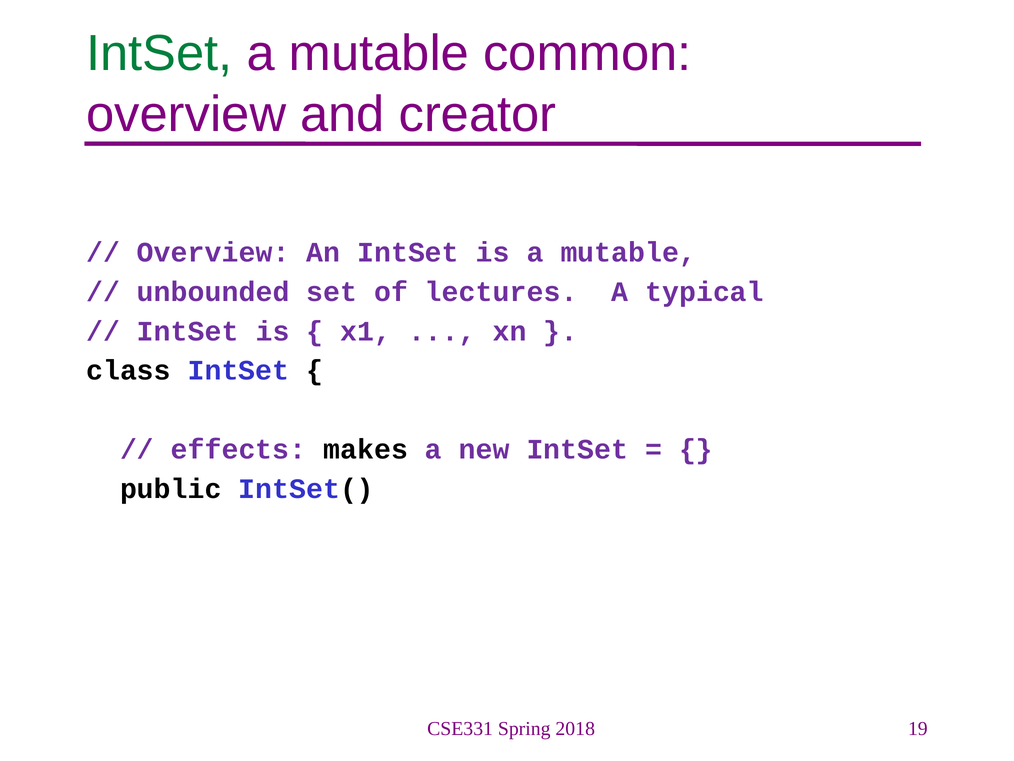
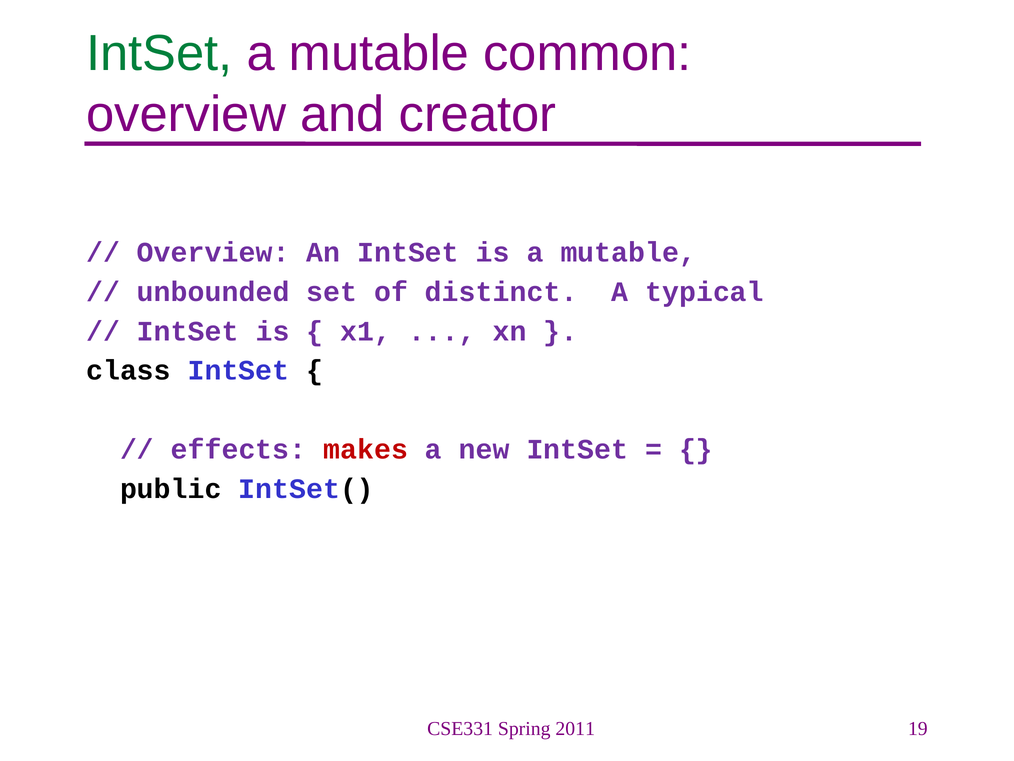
lectures: lectures -> distinct
makes colour: black -> red
2018: 2018 -> 2011
